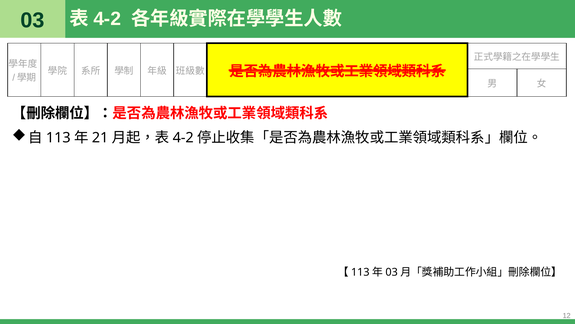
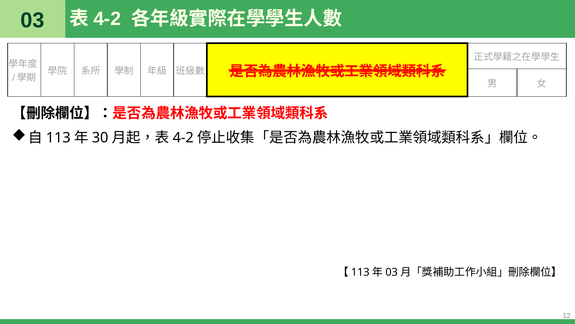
21: 21 -> 30
